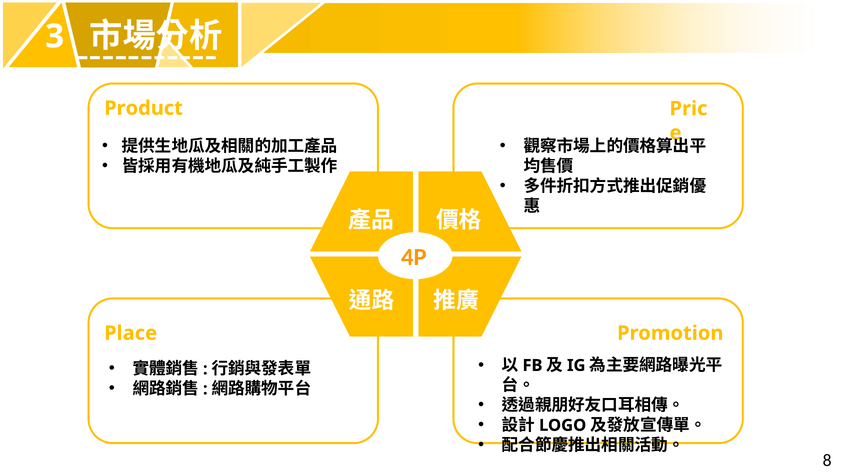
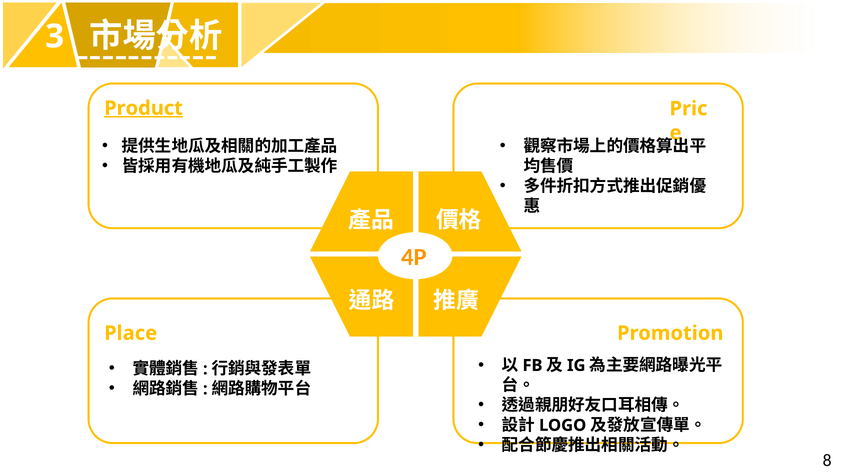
Product underline: none -> present
